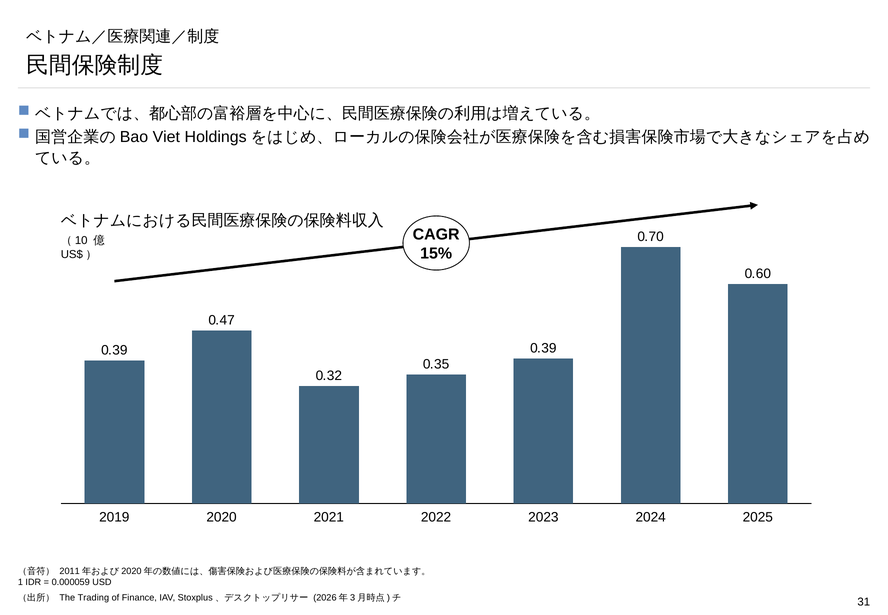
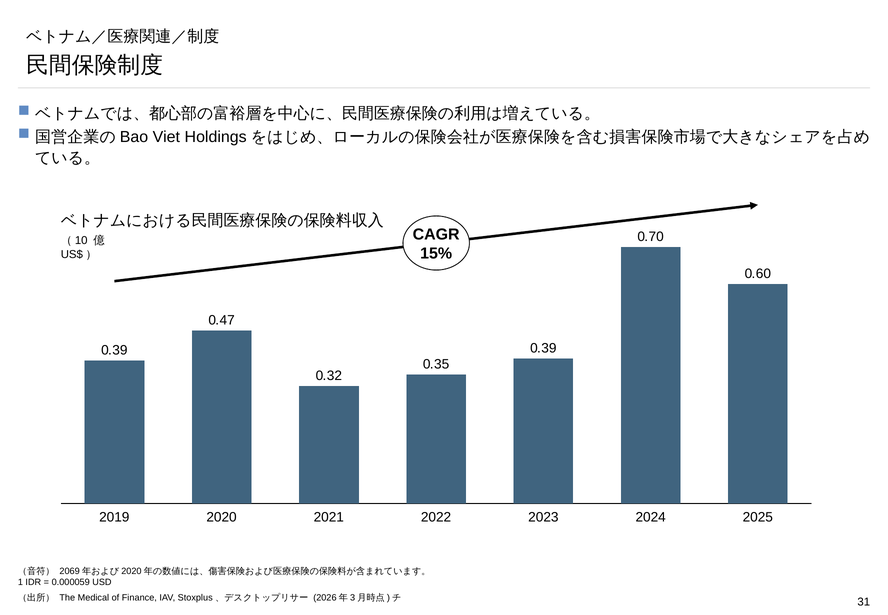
2011: 2011 -> 2069
Trading: Trading -> Medical
